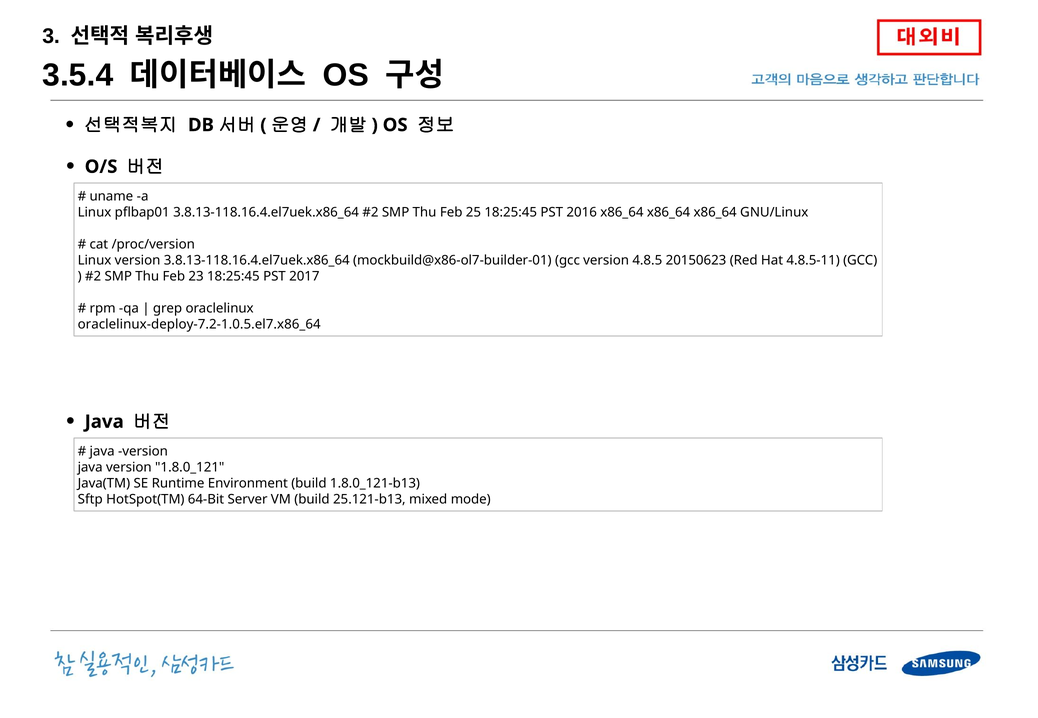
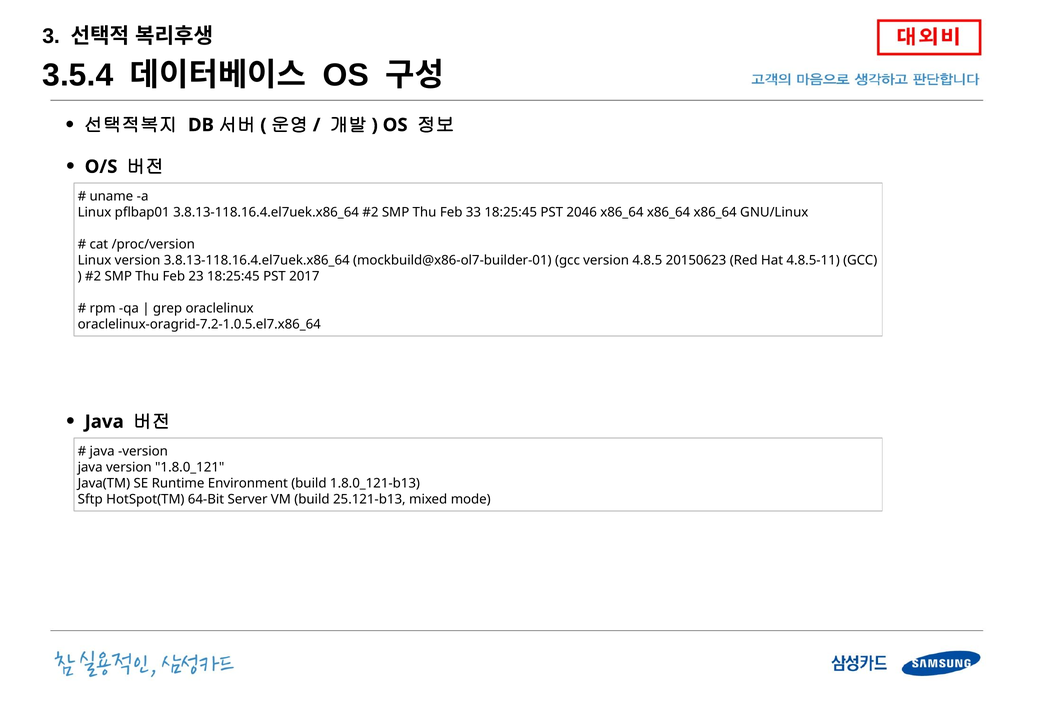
25: 25 -> 33
2016: 2016 -> 2046
oraclelinux-deploy-7.2-1.0.5.el7.x86_64: oraclelinux-deploy-7.2-1.0.5.el7.x86_64 -> oraclelinux-oragrid-7.2-1.0.5.el7.x86_64
